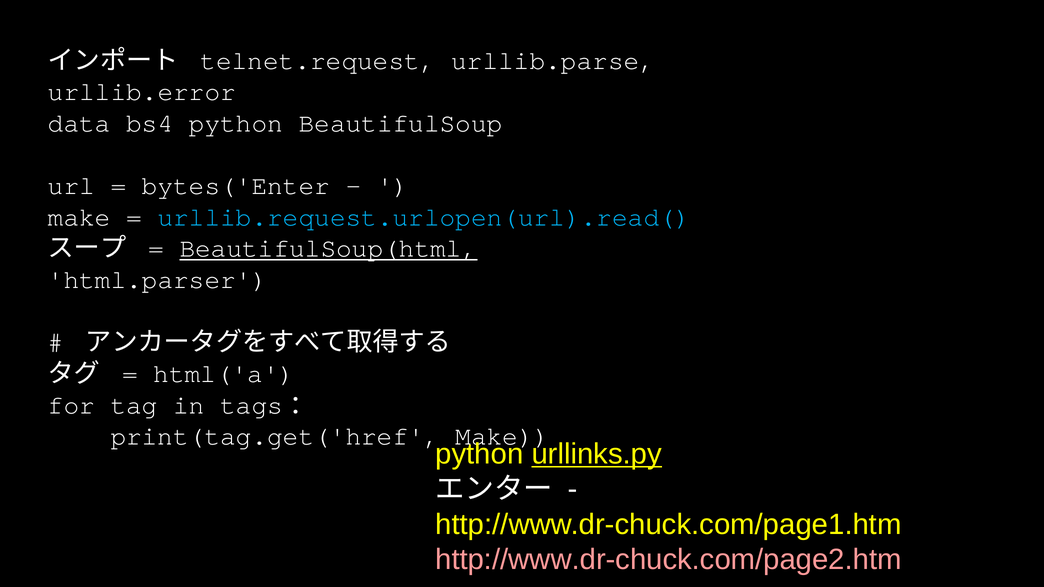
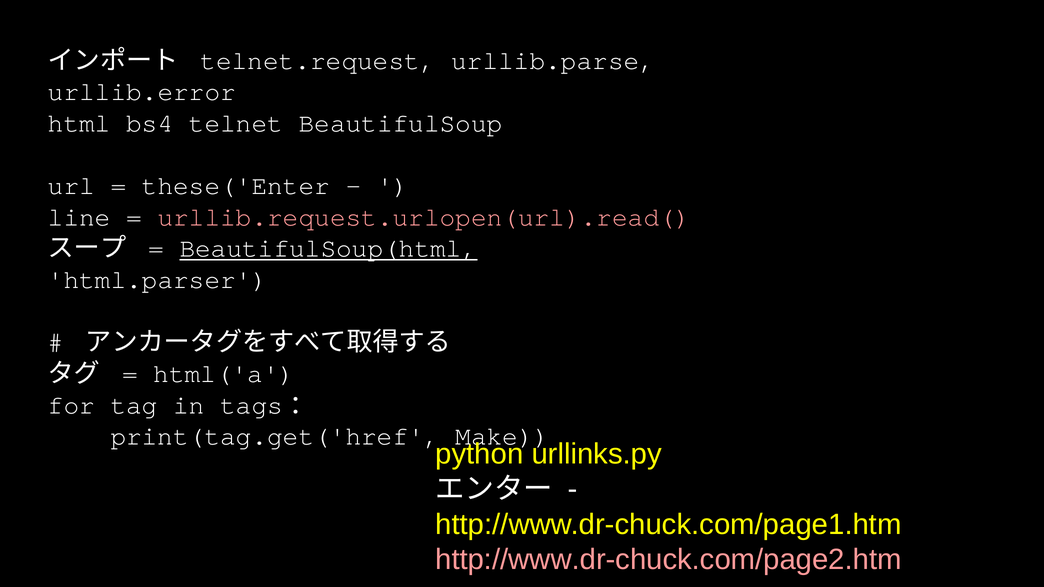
data: data -> html
bs4 python: python -> telnet
bytes('Enter: bytes('Enter -> these('Enter
make at (79, 217): make -> line
urllib.request.urlopen(url).read( colour: light blue -> pink
urllinks.py underline: present -> none
